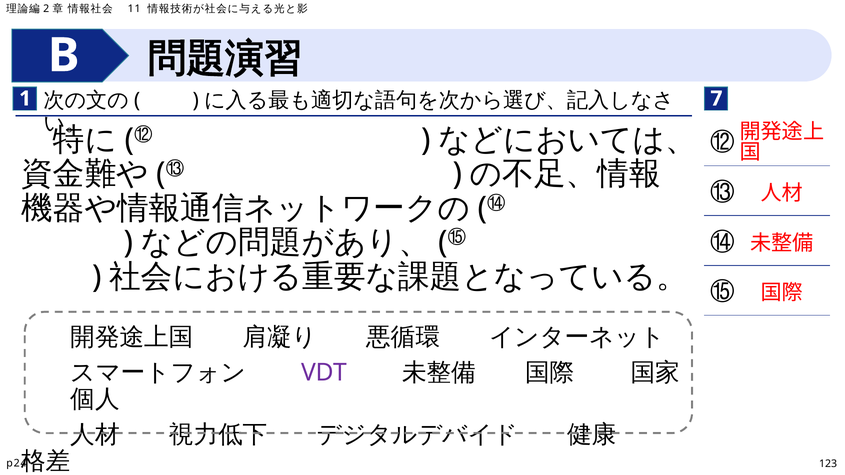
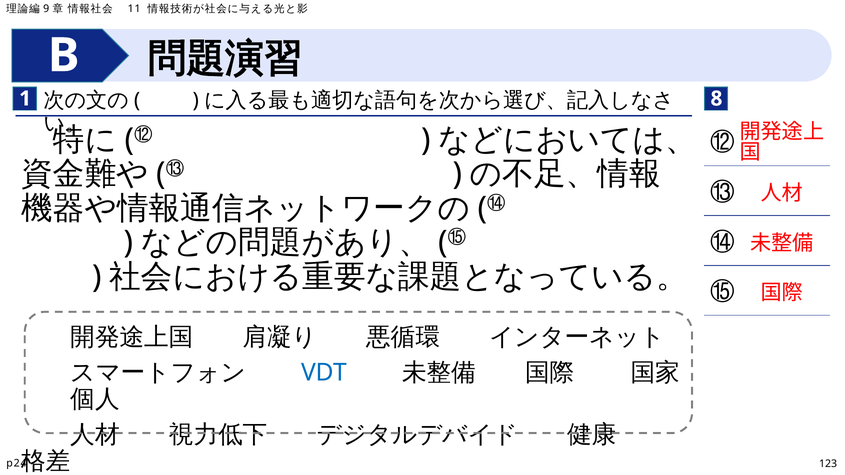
2: 2 -> 9
7: 7 -> 8
VDT colour: purple -> blue
